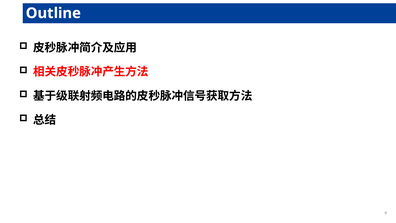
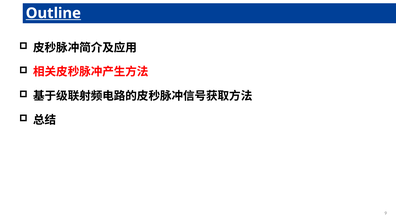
Outline underline: none -> present
